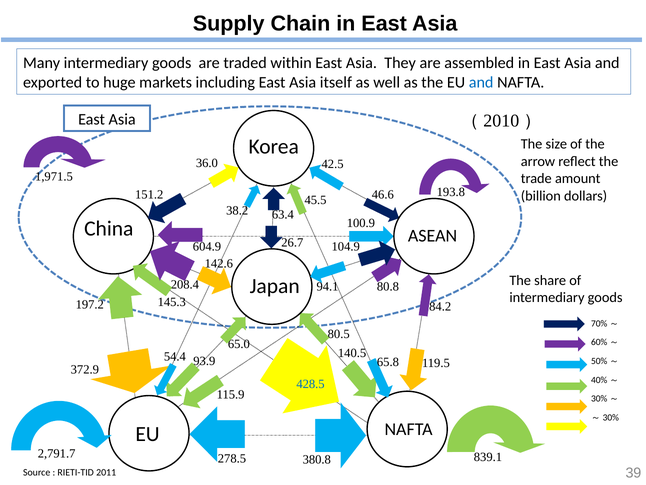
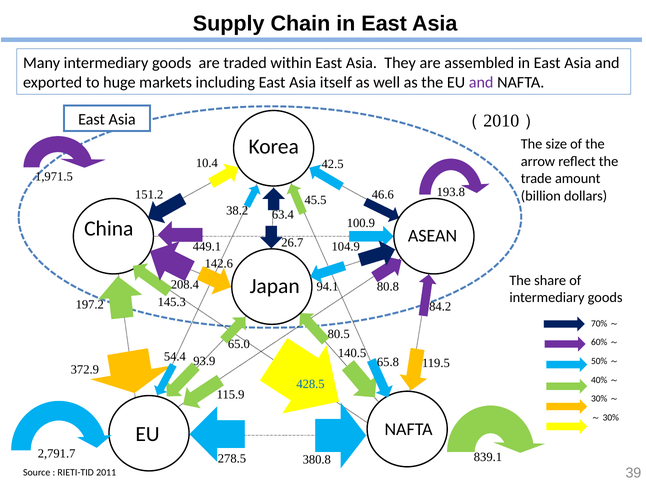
and at (481, 82) colour: blue -> purple
36.0: 36.0 -> 10.4
604.9: 604.9 -> 449.1
